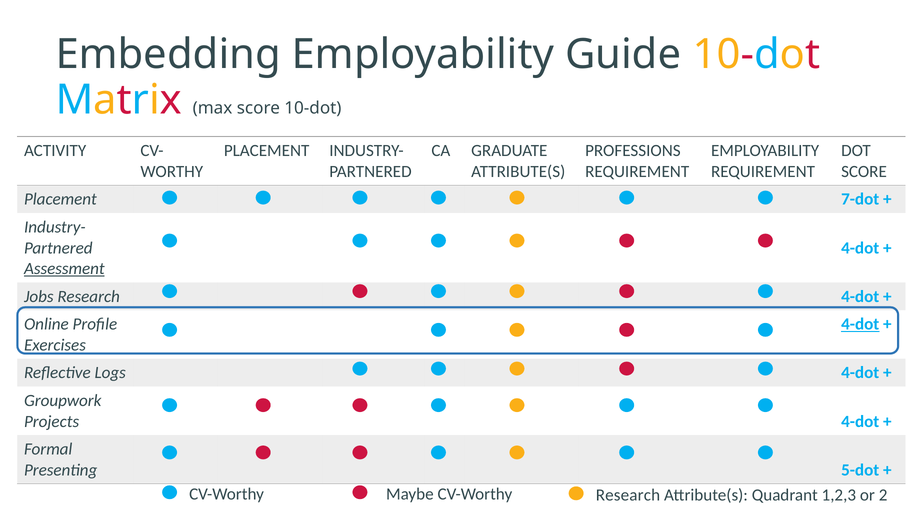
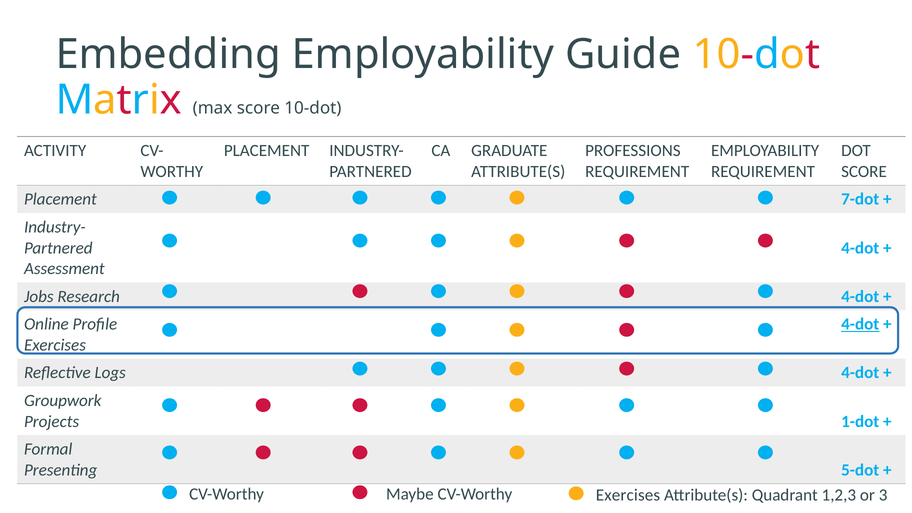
Assessment underline: present -> none
Projects 4-dot: 4-dot -> 1-dot
CV-Worthy Research: Research -> Exercises
2: 2 -> 3
